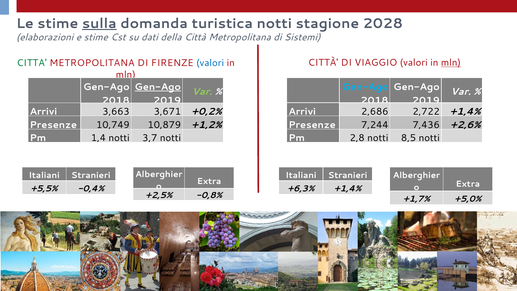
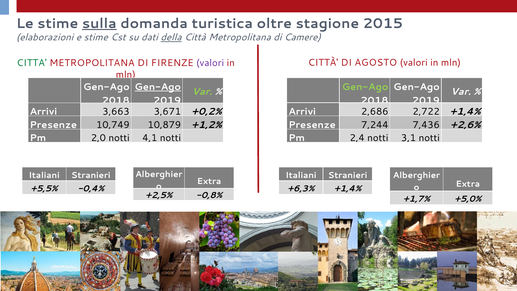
turistica notti: notti -> oltre
2028: 2028 -> 2015
della underline: none -> present
Sistemi: Sistemi -> Camere
VIAGGIO: VIAGGIO -> AGOSTO
mln at (451, 63) underline: present -> none
valori at (210, 63) colour: blue -> purple
Gen-Ago at (365, 87) colour: light blue -> light green
2,8: 2,8 -> 2,4
8,5: 8,5 -> 3,1
1,4: 1,4 -> 2,0
3,7: 3,7 -> 4,1
